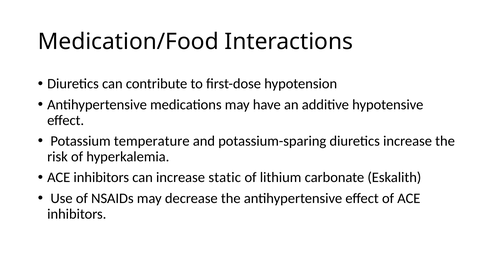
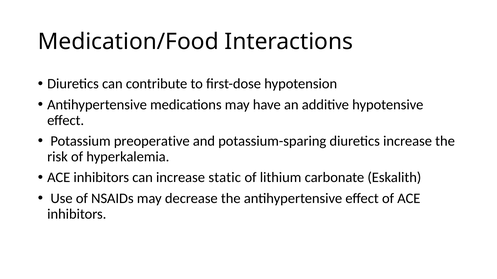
temperature: temperature -> preoperative
